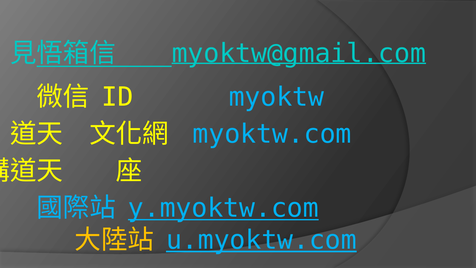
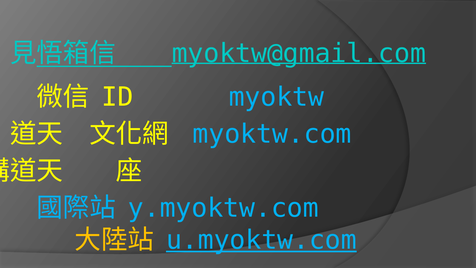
y.myoktw.com underline: present -> none
